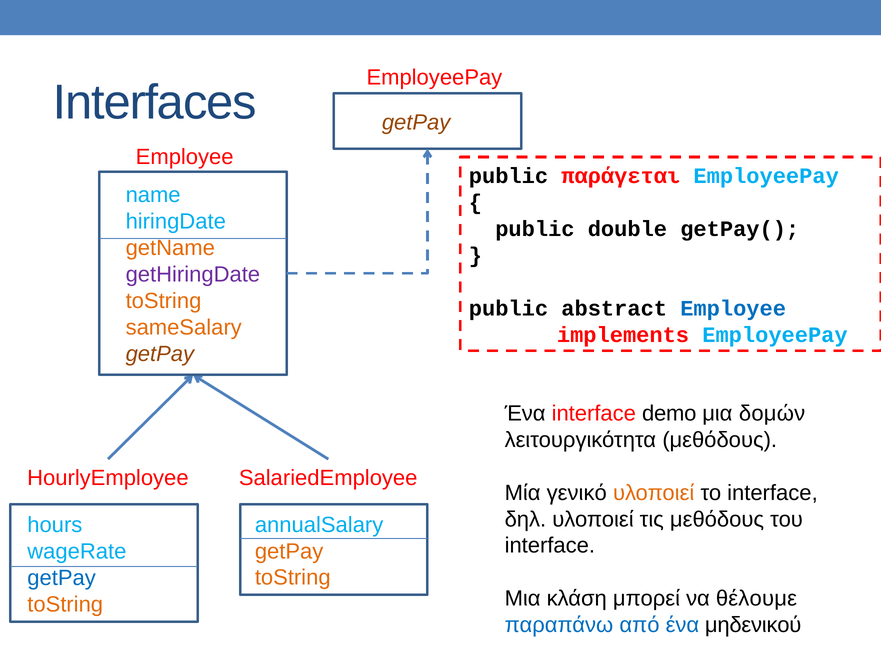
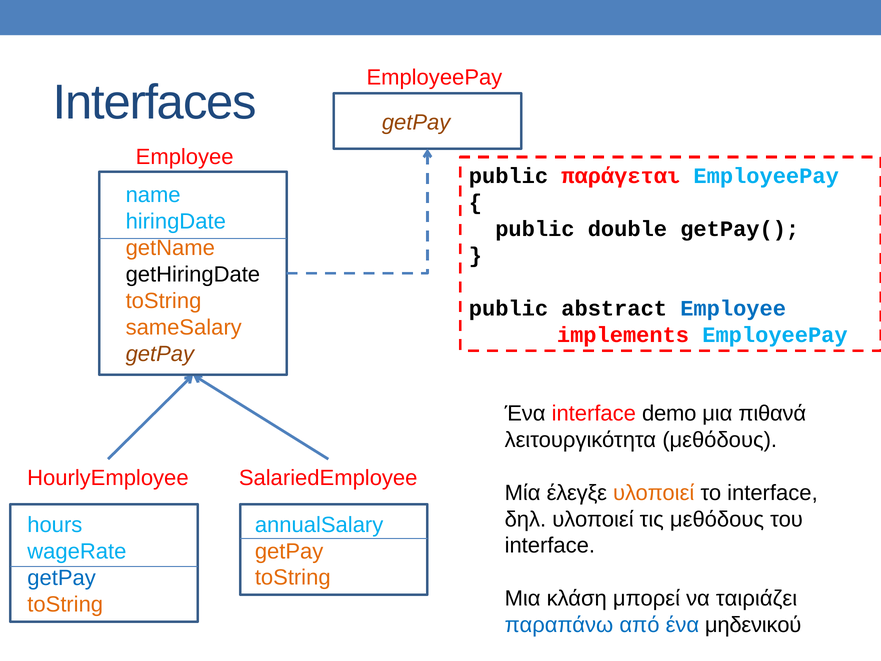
getHiringDate colour: purple -> black
δομών: δομών -> πιθανά
γενικό: γενικό -> έλεγξε
θέλουμε: θέλουμε -> ταιριάζει
